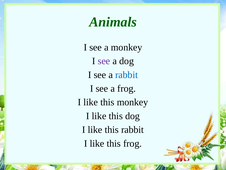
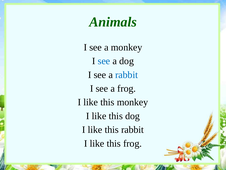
see at (104, 61) colour: purple -> blue
